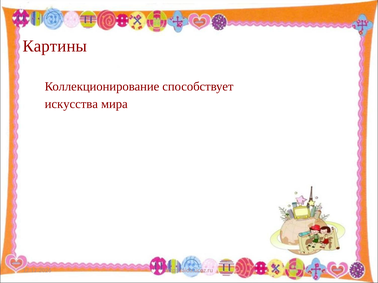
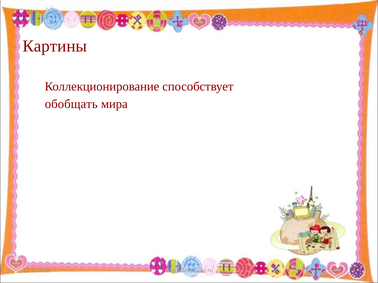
искусства: искусства -> обобщать
